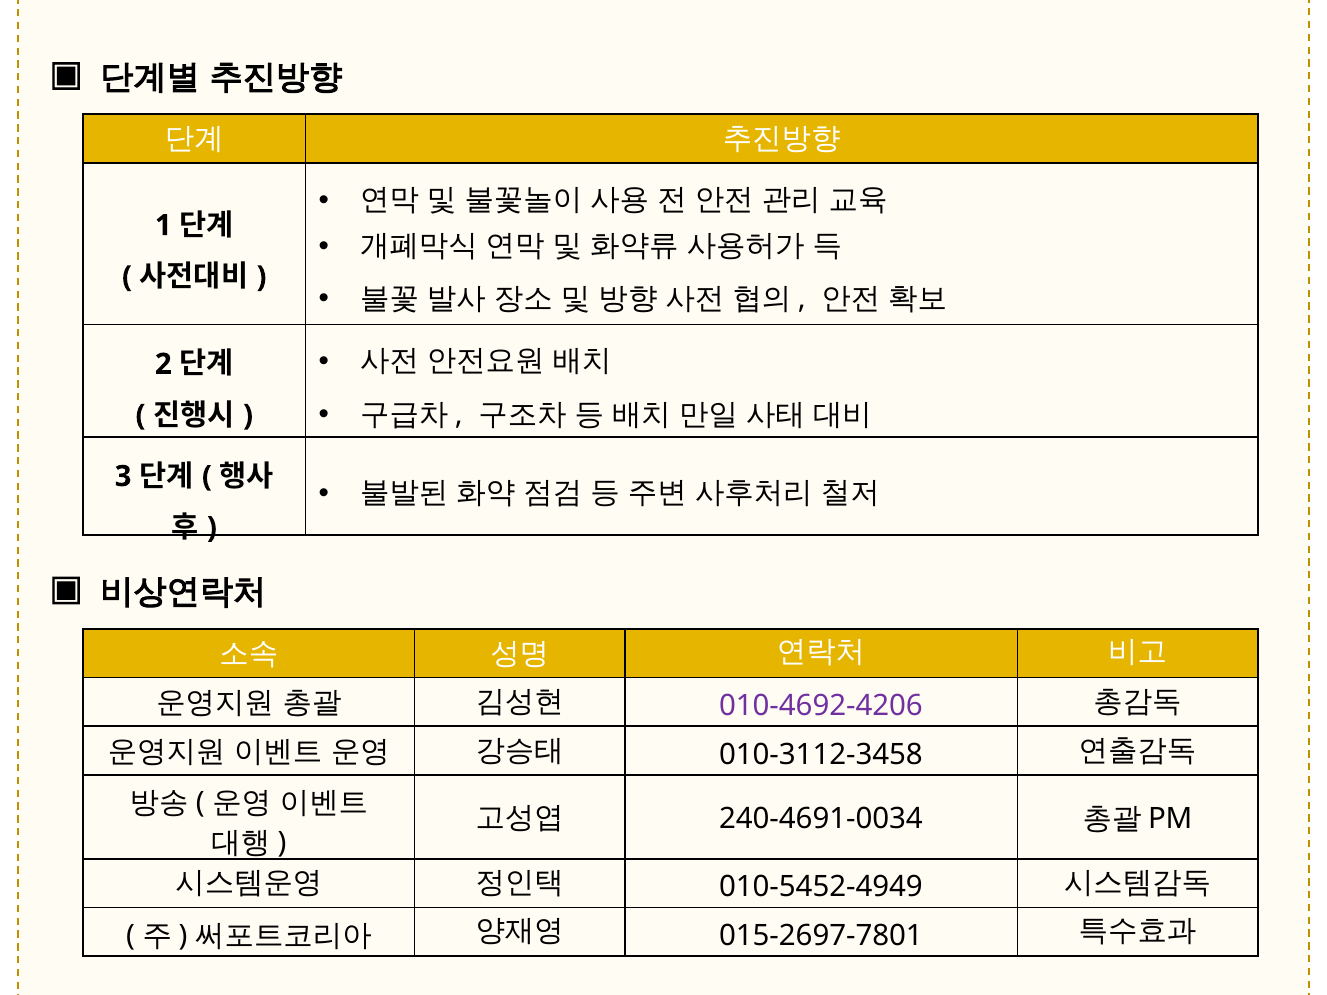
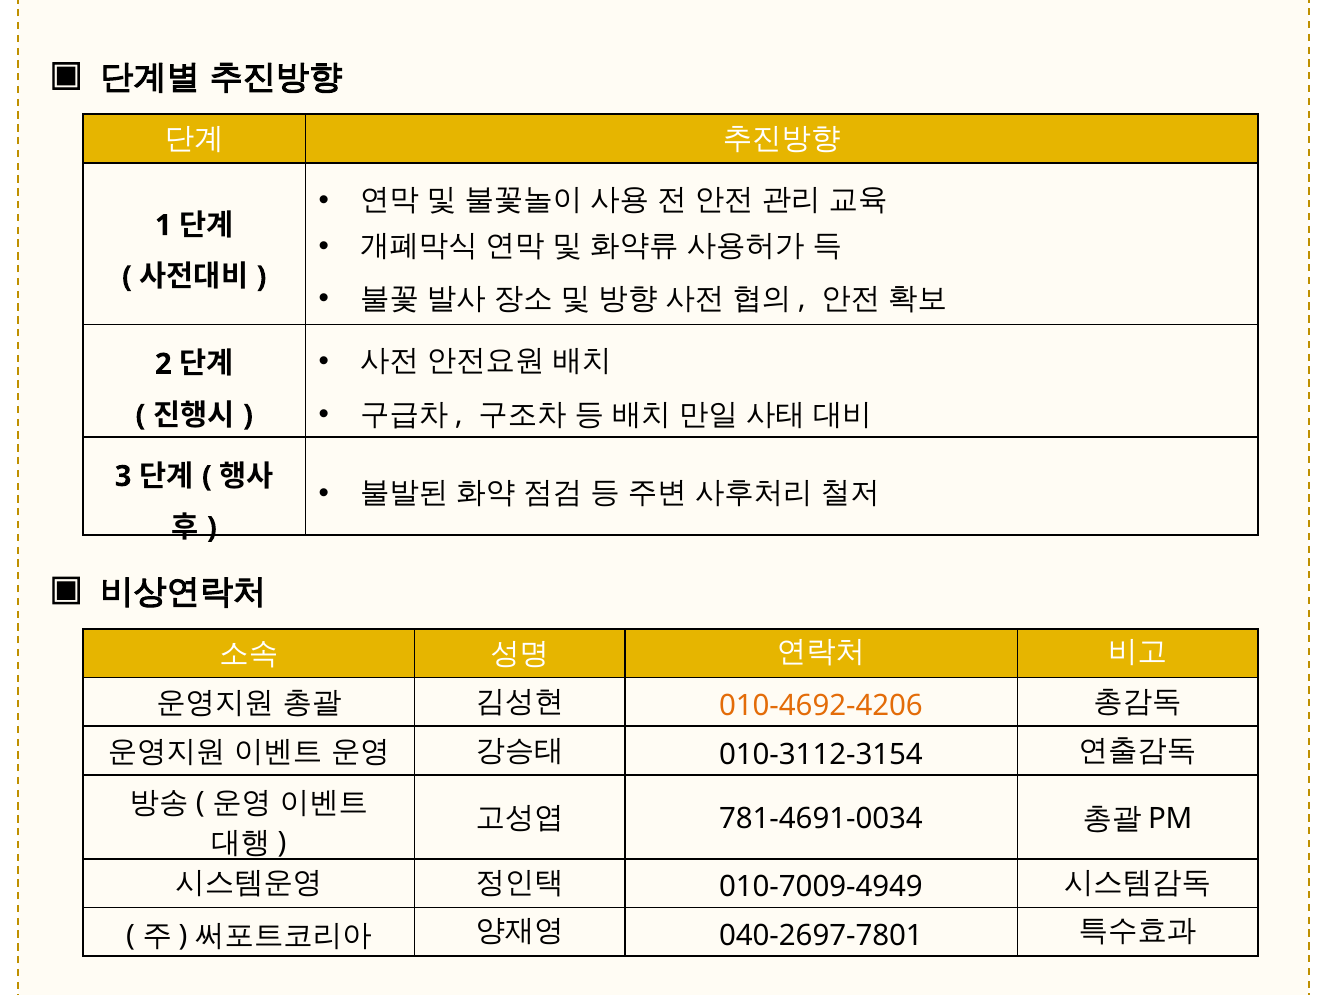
010-4692-4206 colour: purple -> orange
010-3112-3458: 010-3112-3458 -> 010-3112-3154
240-4691-0034: 240-4691-0034 -> 781-4691-0034
010-5452-4949: 010-5452-4949 -> 010-7009-4949
015-2697-7801: 015-2697-7801 -> 040-2697-7801
